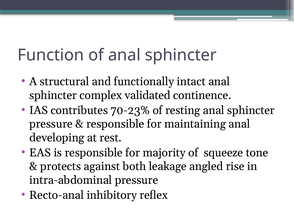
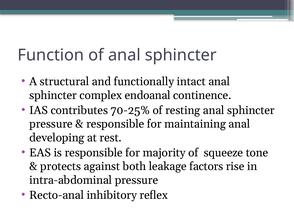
validated: validated -> endoanal
70-23%: 70-23% -> 70-25%
angled: angled -> factors
